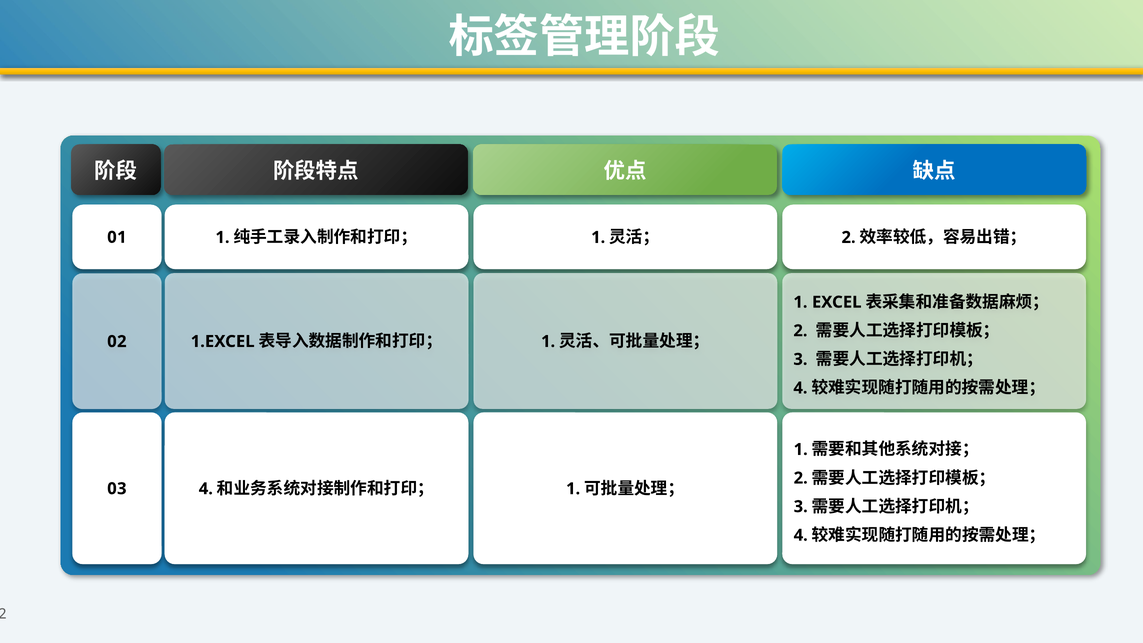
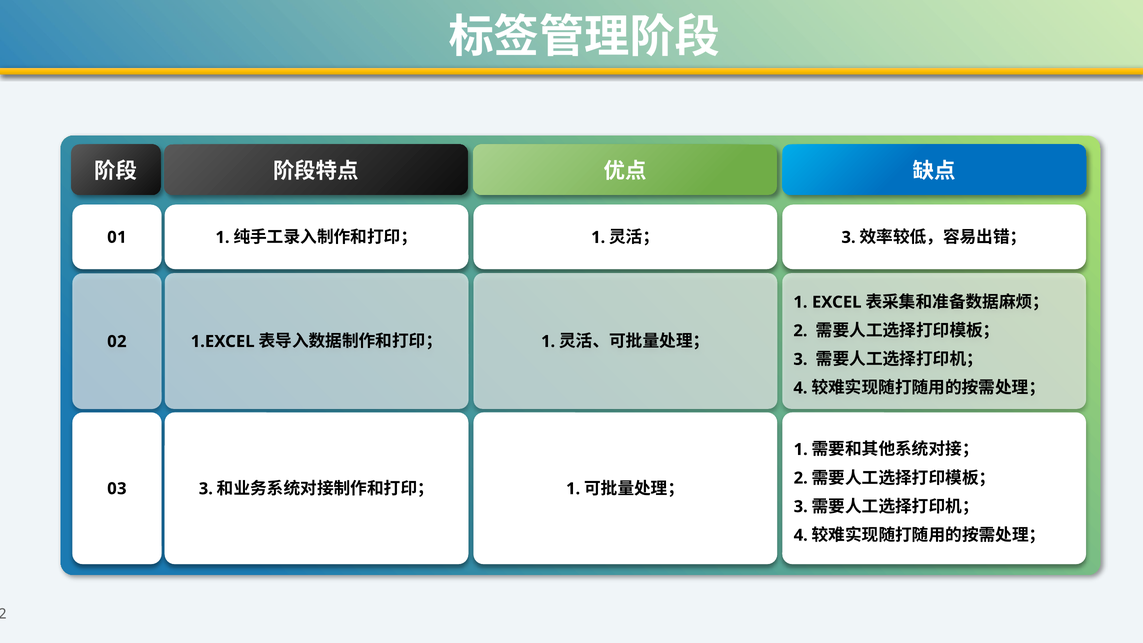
2 at (849, 237): 2 -> 3
03 4: 4 -> 3
